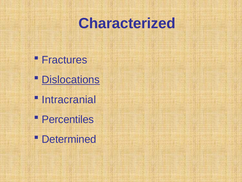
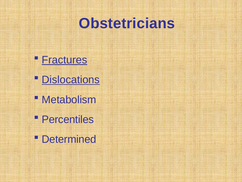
Characterized: Characterized -> Obstetricians
Fractures underline: none -> present
Intracranial: Intracranial -> Metabolism
